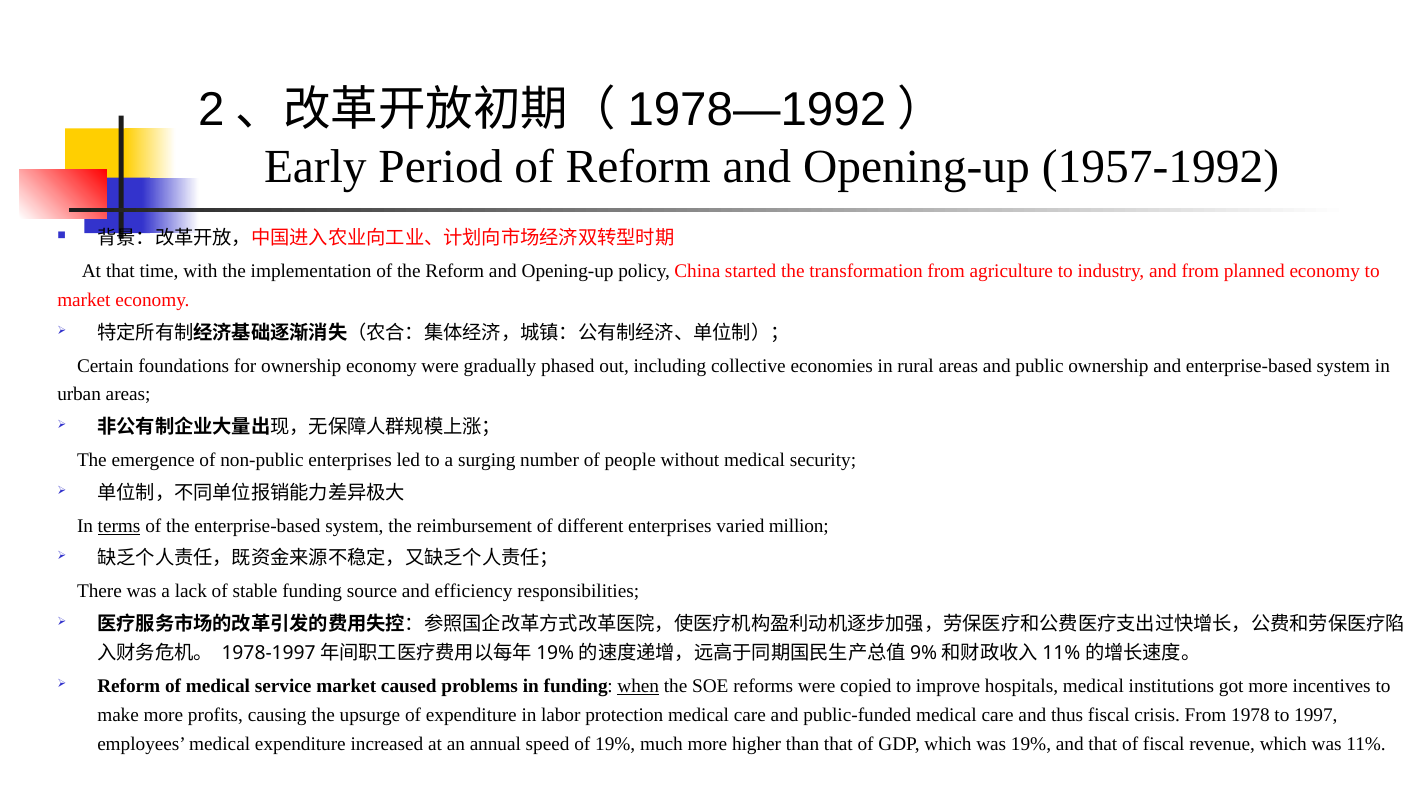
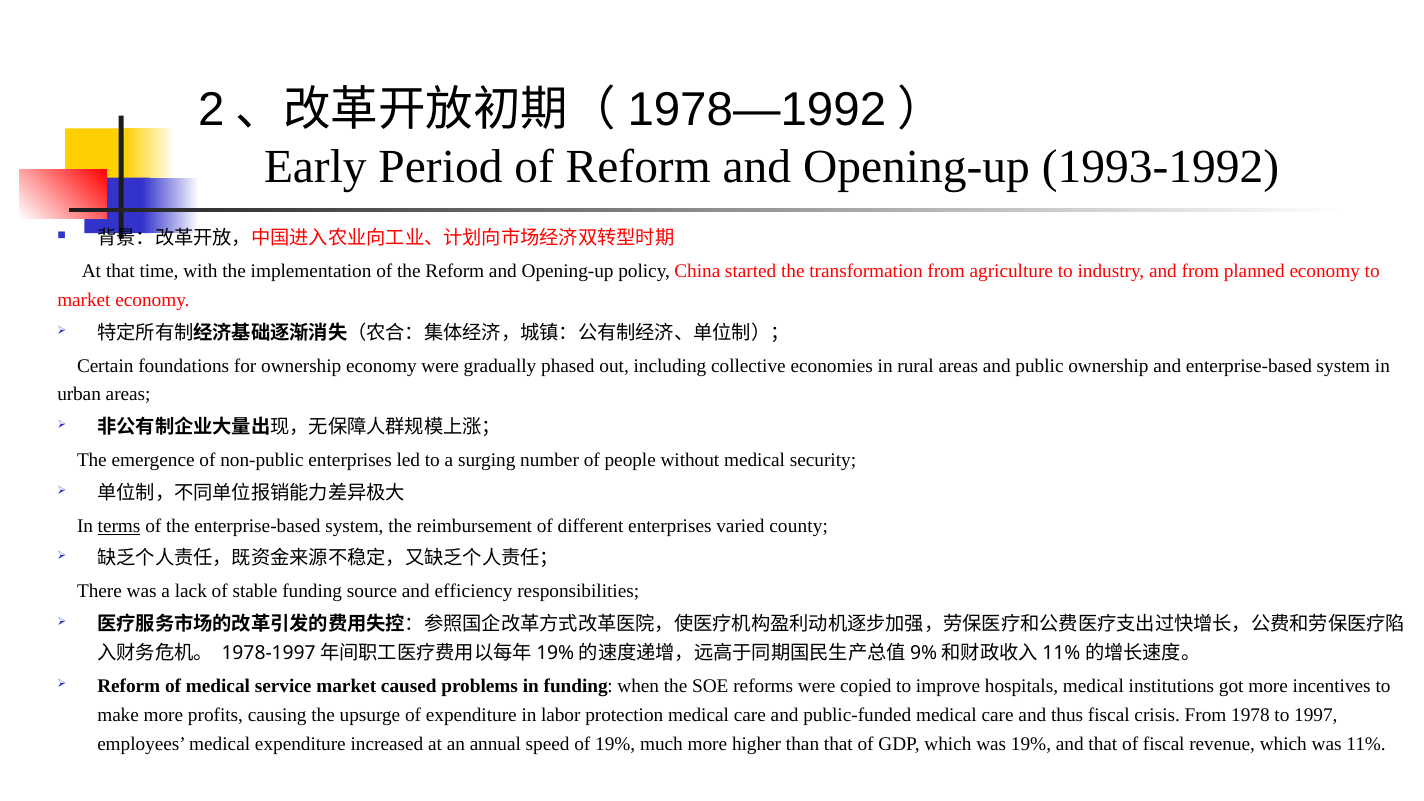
1957-1992: 1957-1992 -> 1993-1992
million: million -> county
when underline: present -> none
